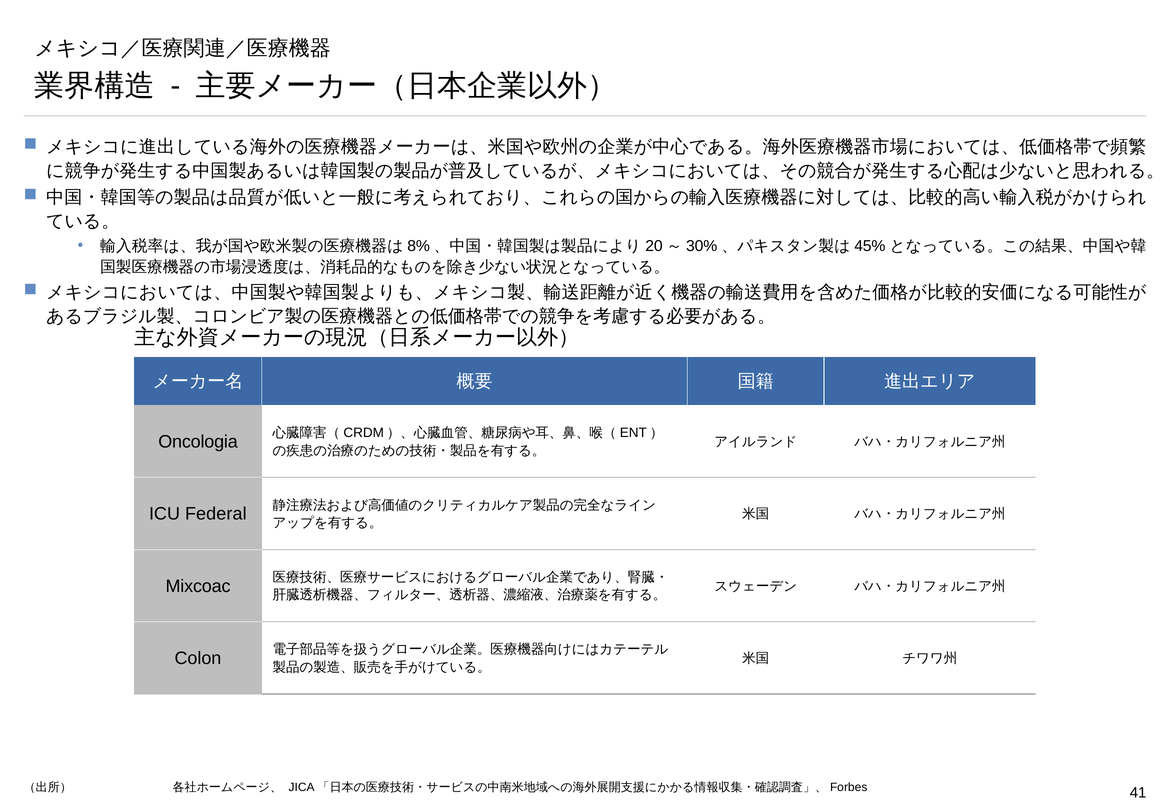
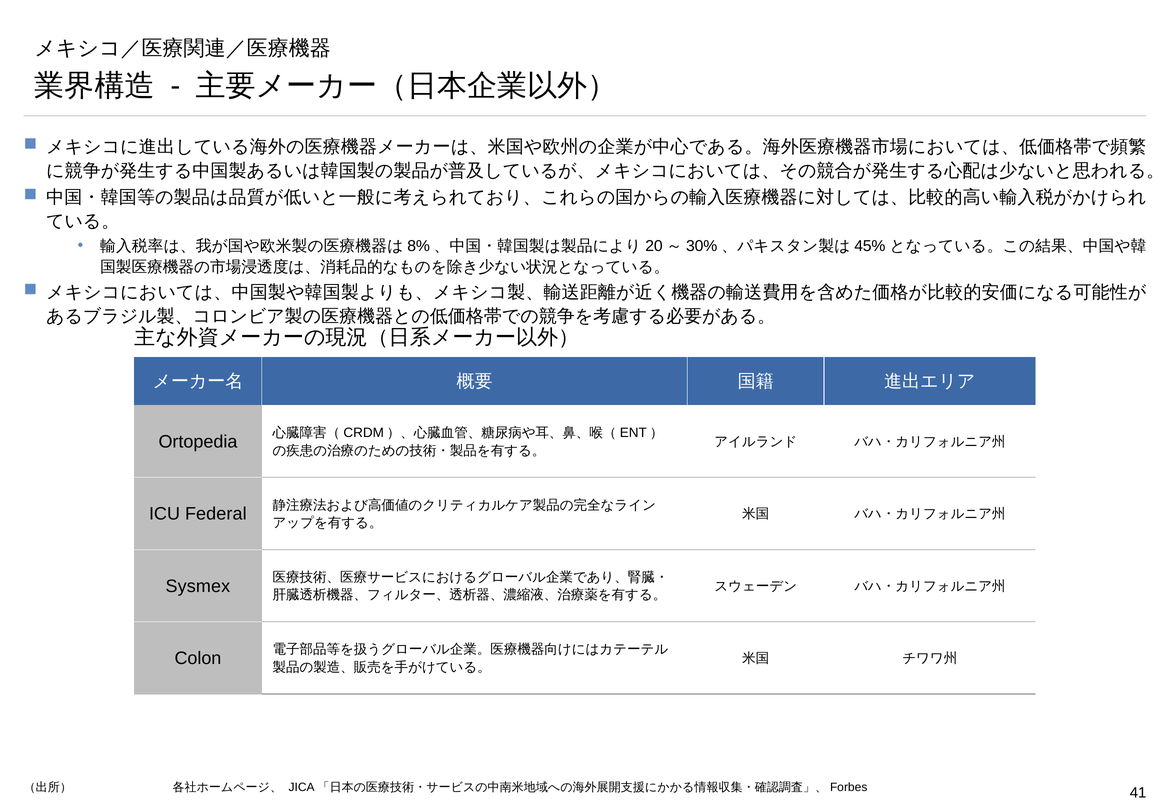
Oncologia: Oncologia -> Ortopedia
Mixcoac: Mixcoac -> Sysmex
